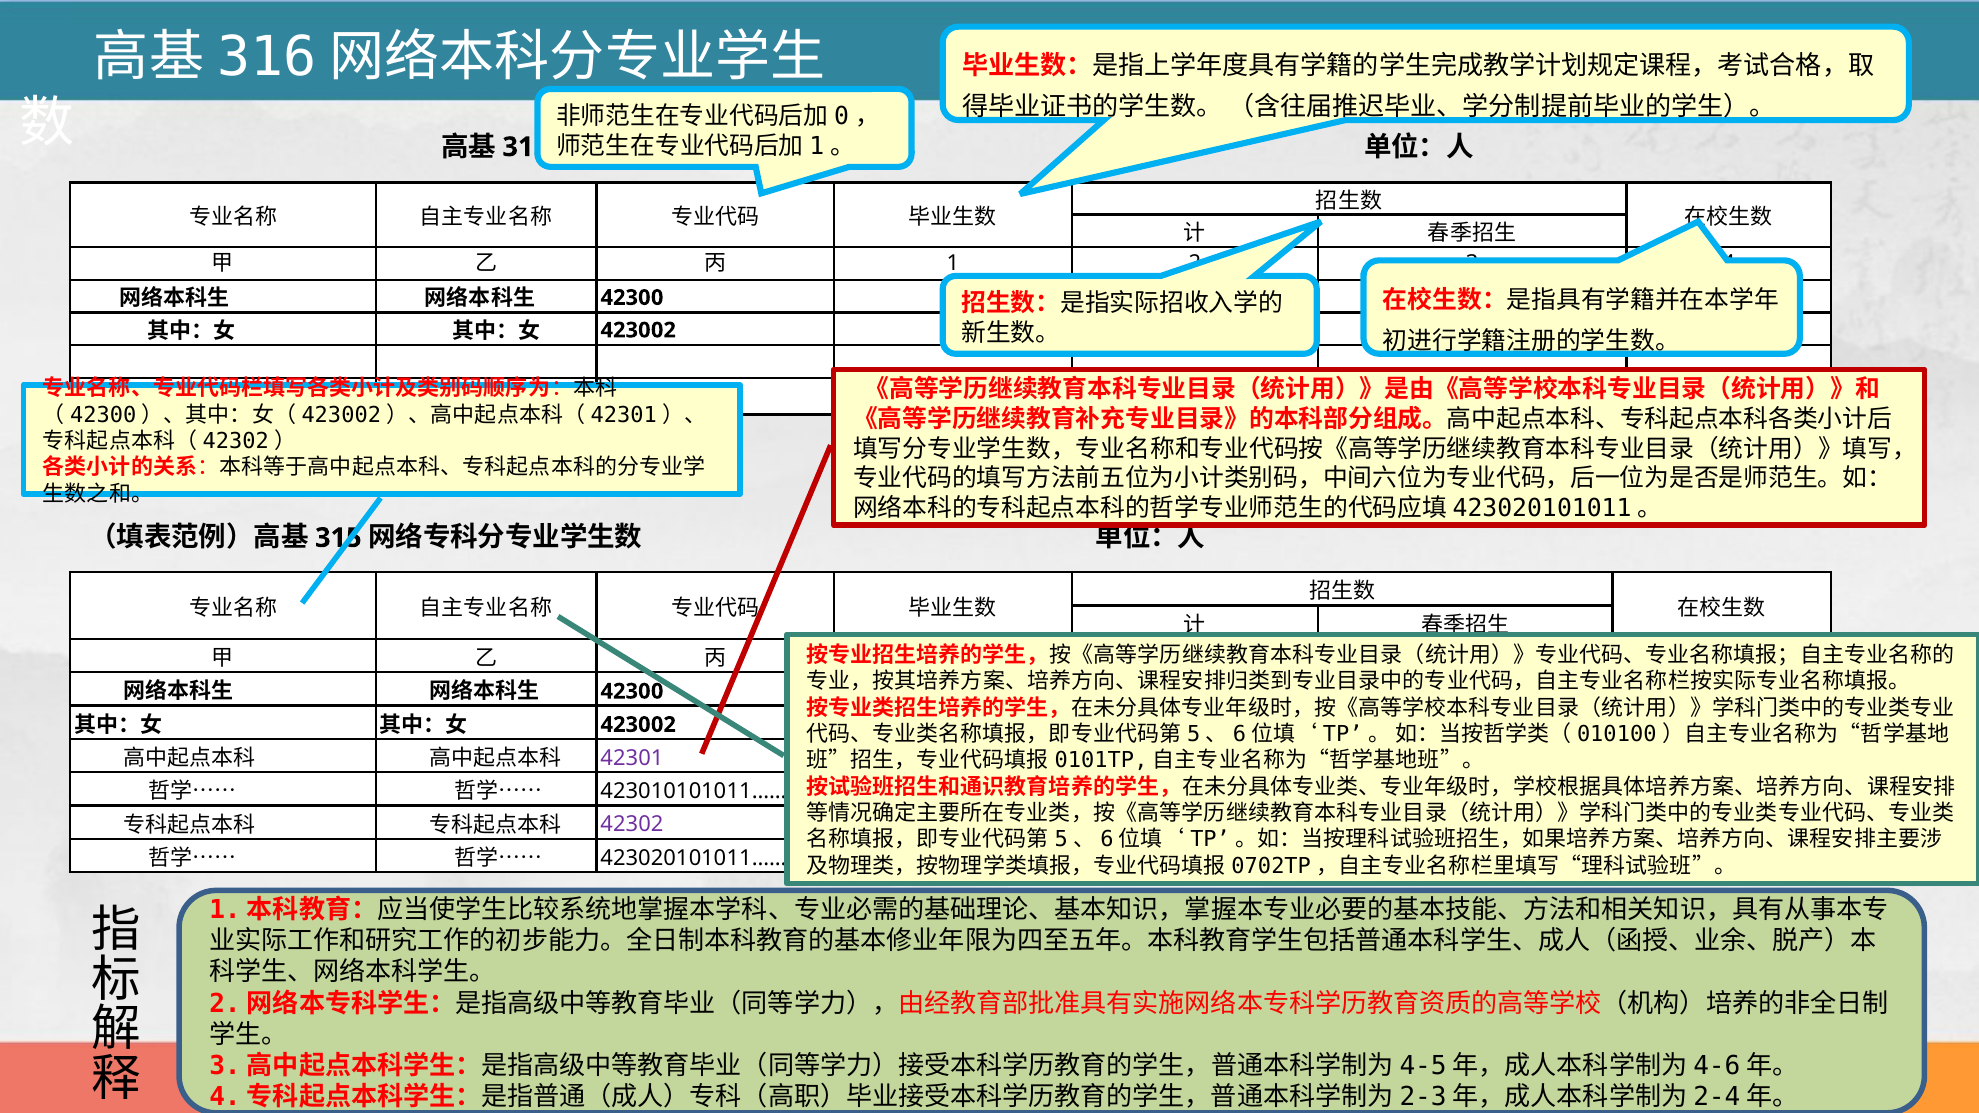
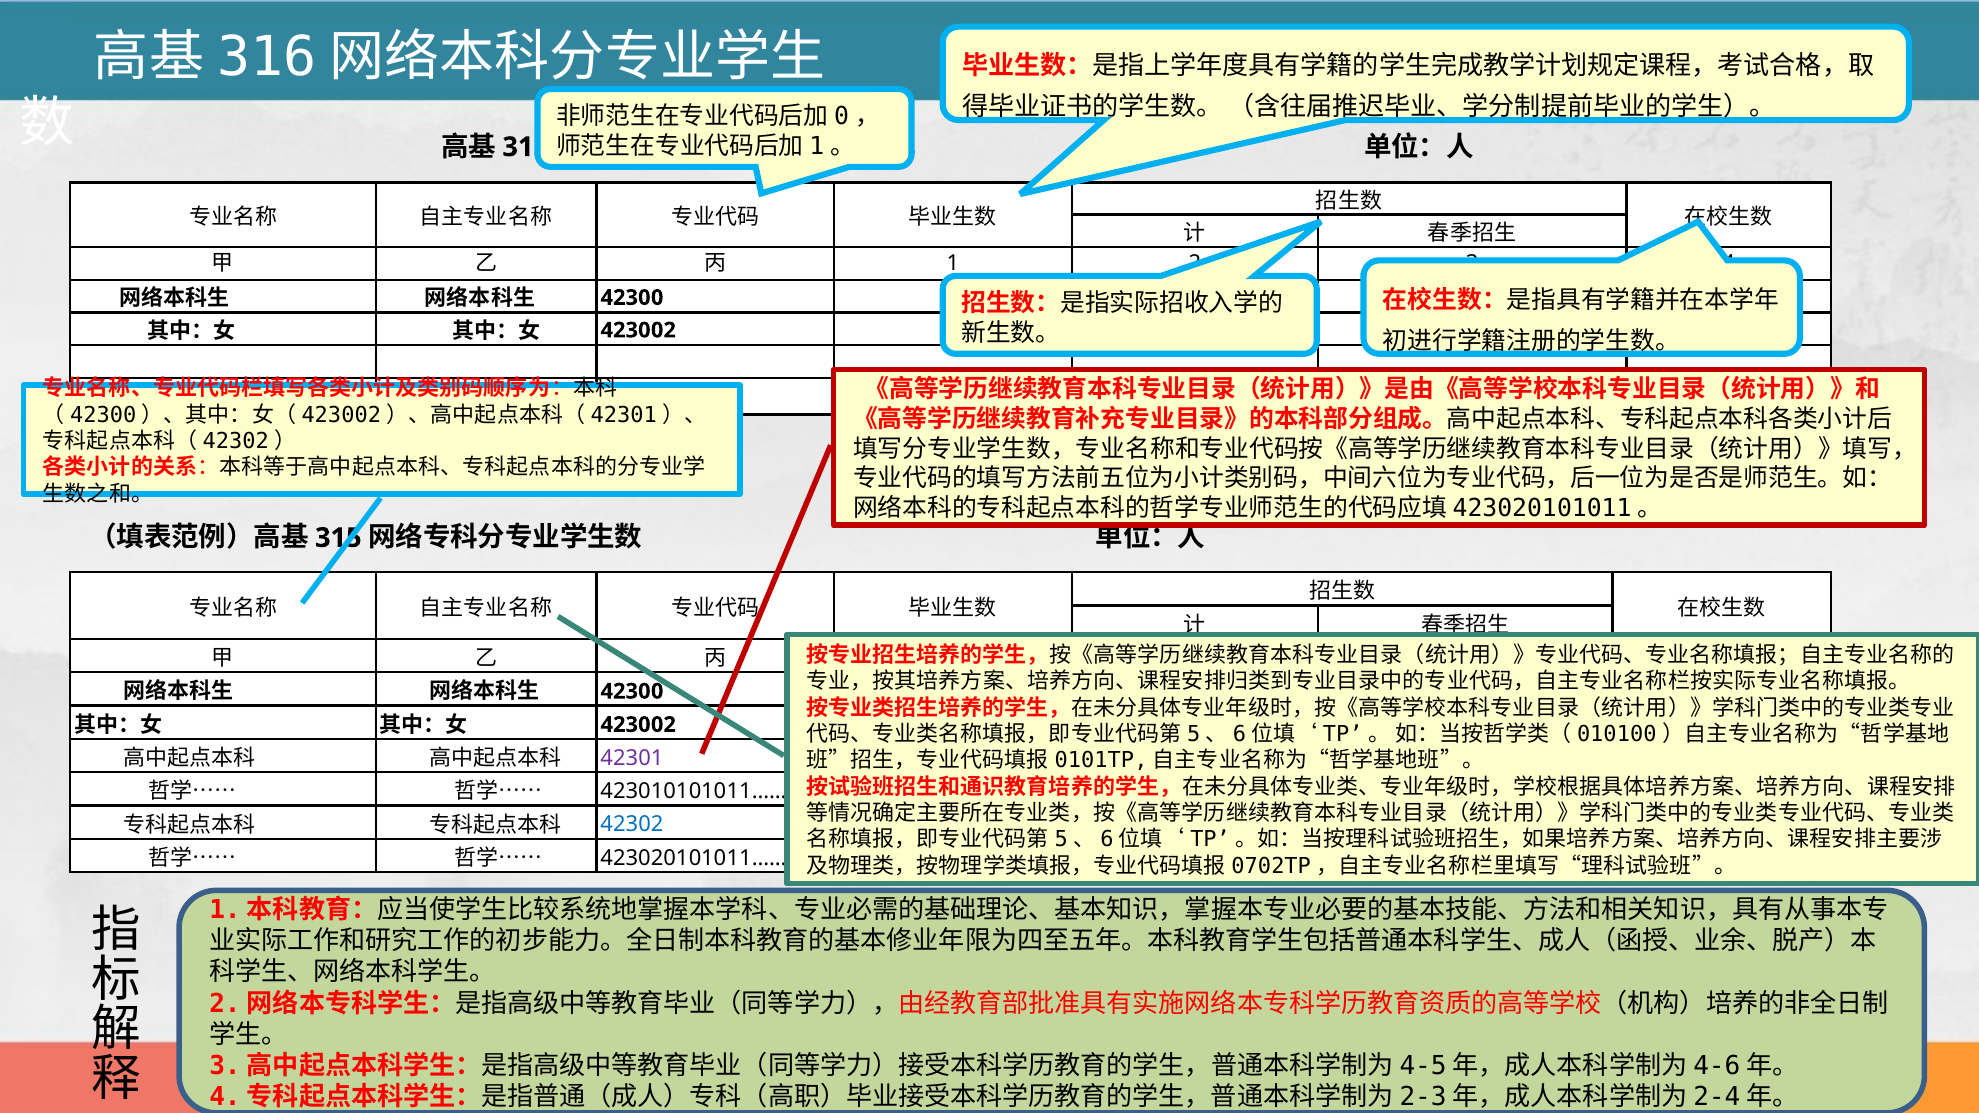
42302 colour: purple -> blue
